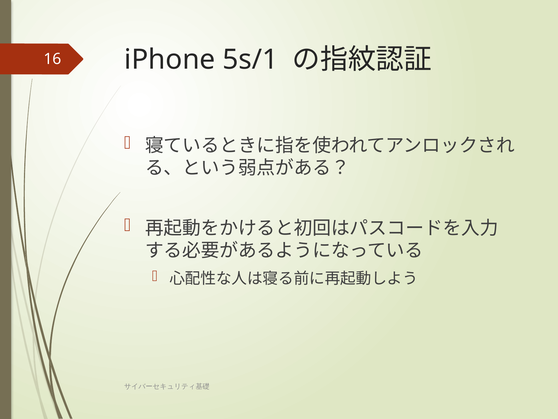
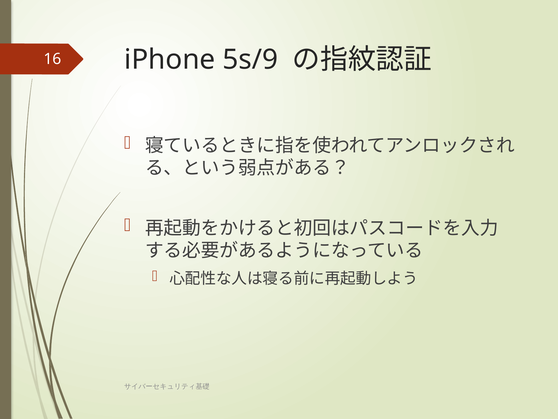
5s/1: 5s/1 -> 5s/9
